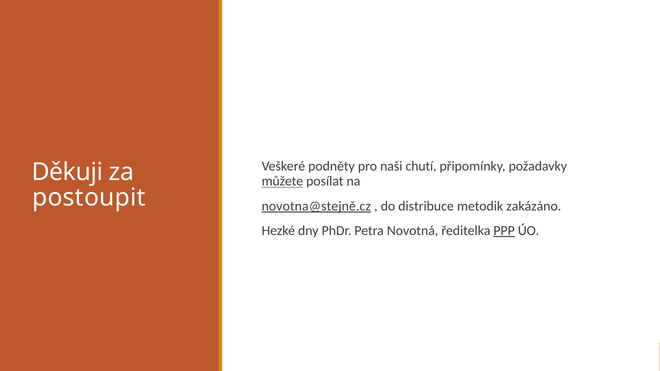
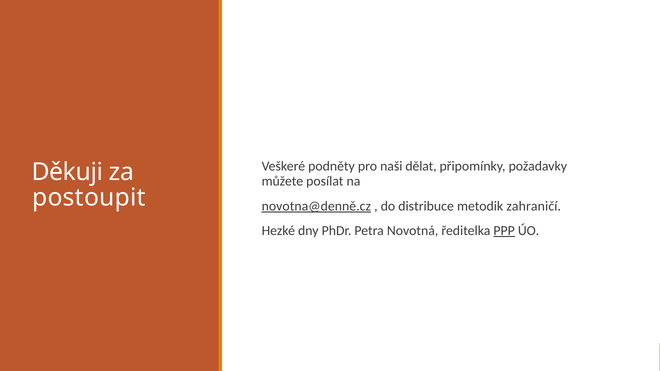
chutí: chutí -> dělat
můžete underline: present -> none
novotna@stejně.cz: novotna@stejně.cz -> novotna@denně.cz
zakázáno: zakázáno -> zahraničí
